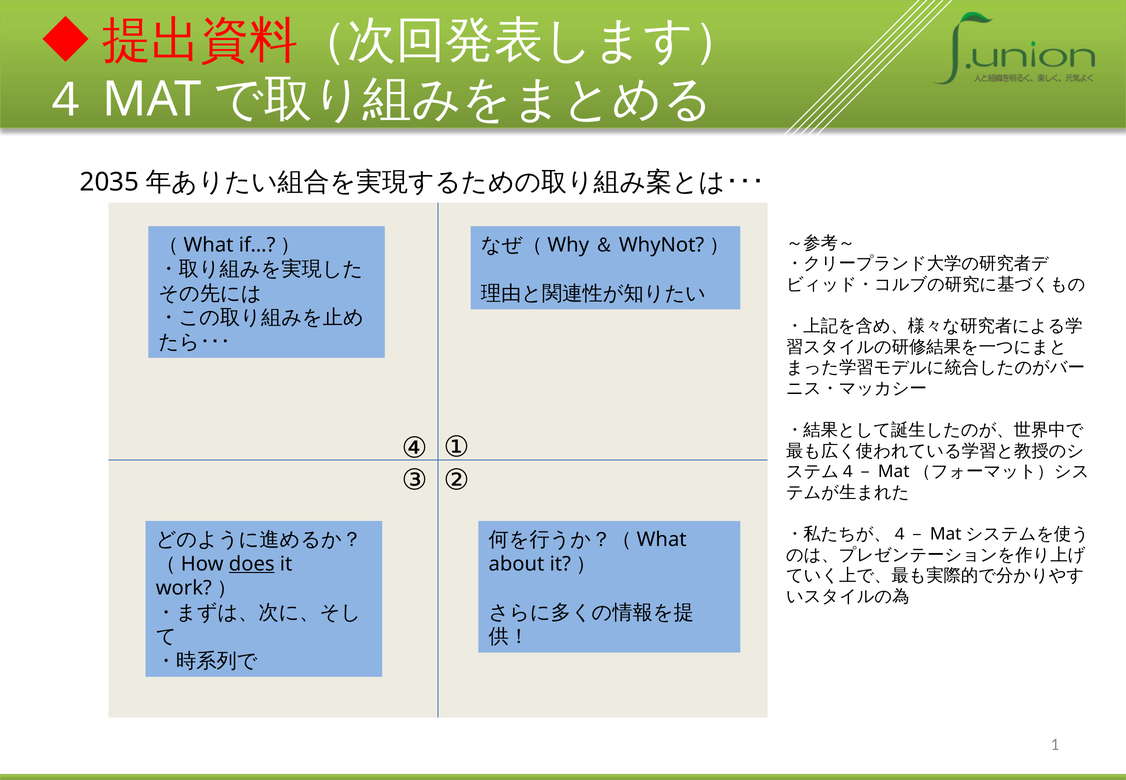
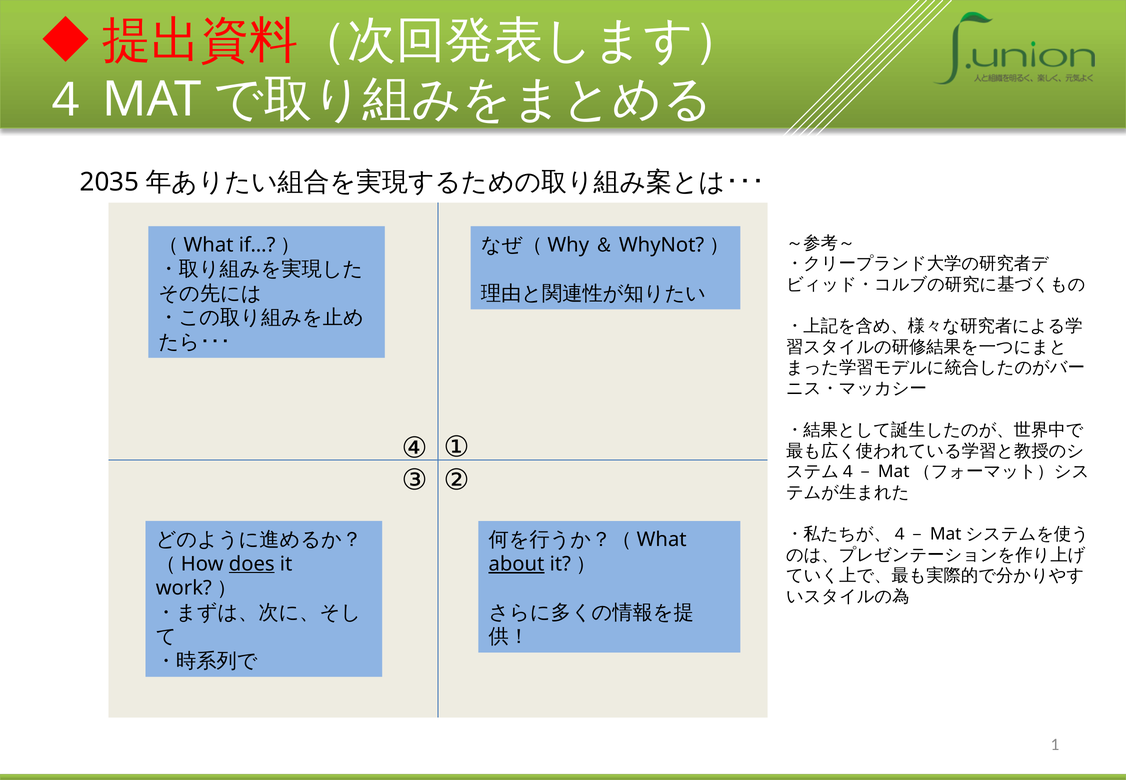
about underline: none -> present
